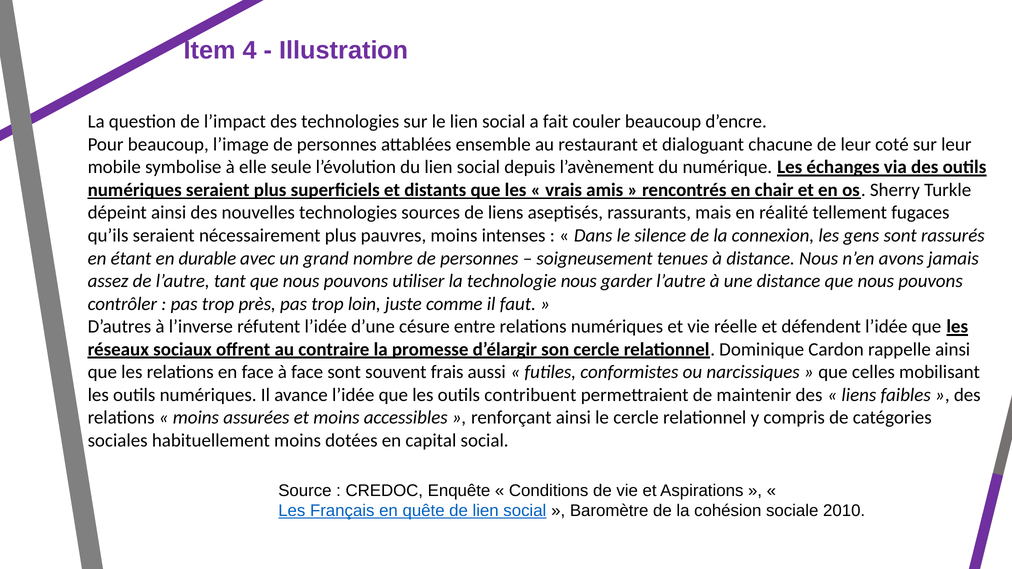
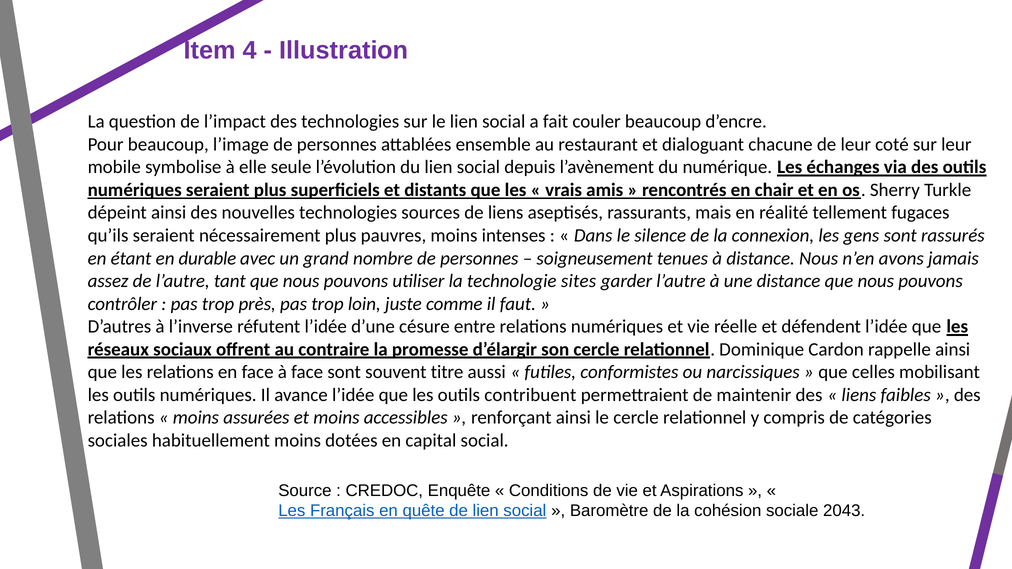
technologie nous: nous -> sites
frais: frais -> titre
2010: 2010 -> 2043
